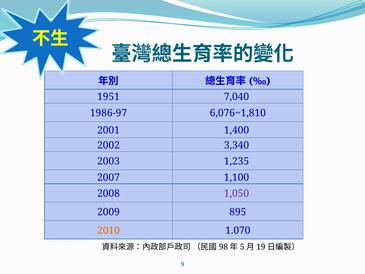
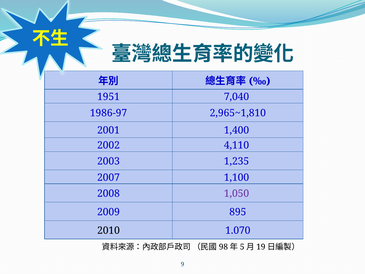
6,076~1,810: 6,076~1,810 -> 2,965~1,810
3,340: 3,340 -> 4,110
2010 colour: orange -> black
